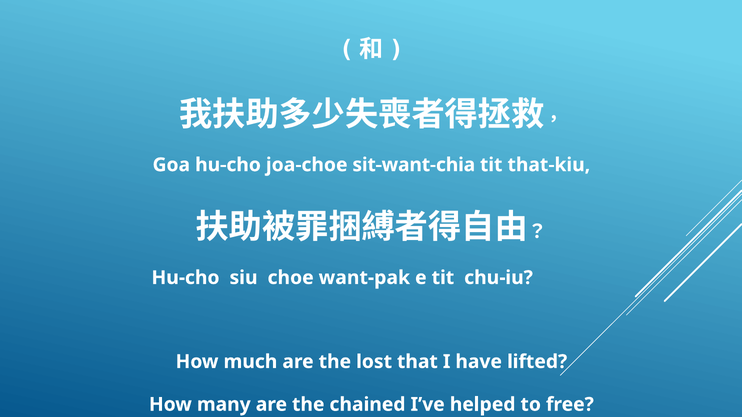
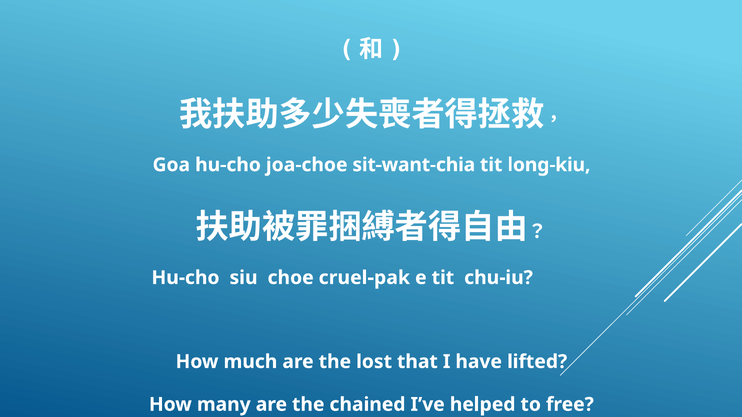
that-kiu: that-kiu -> long-kiu
want-pak: want-pak -> cruel-pak
